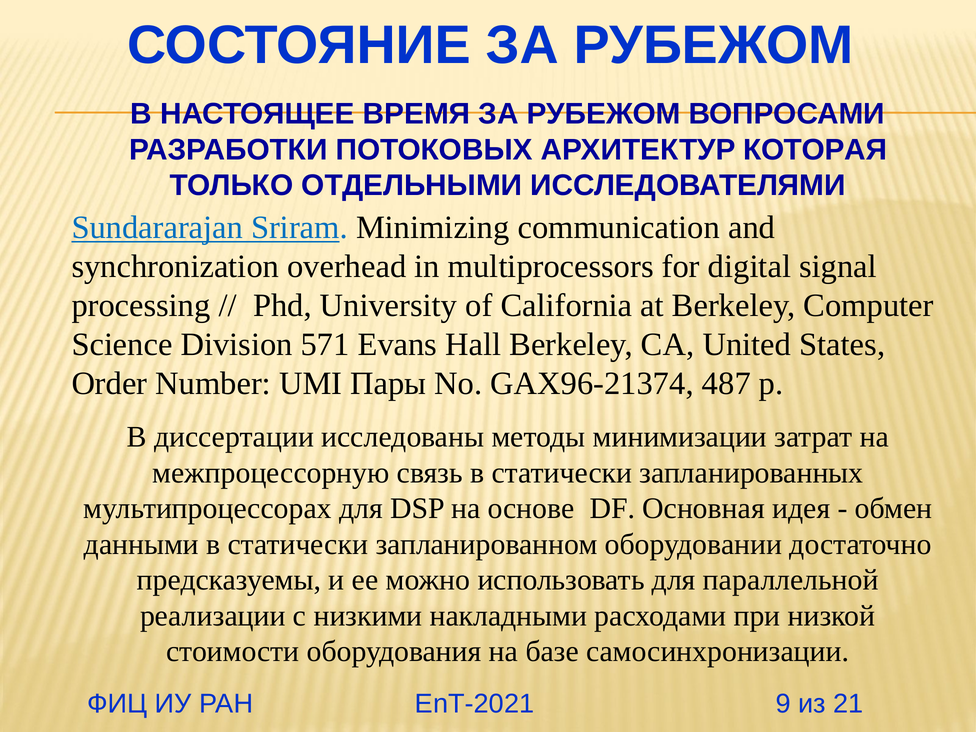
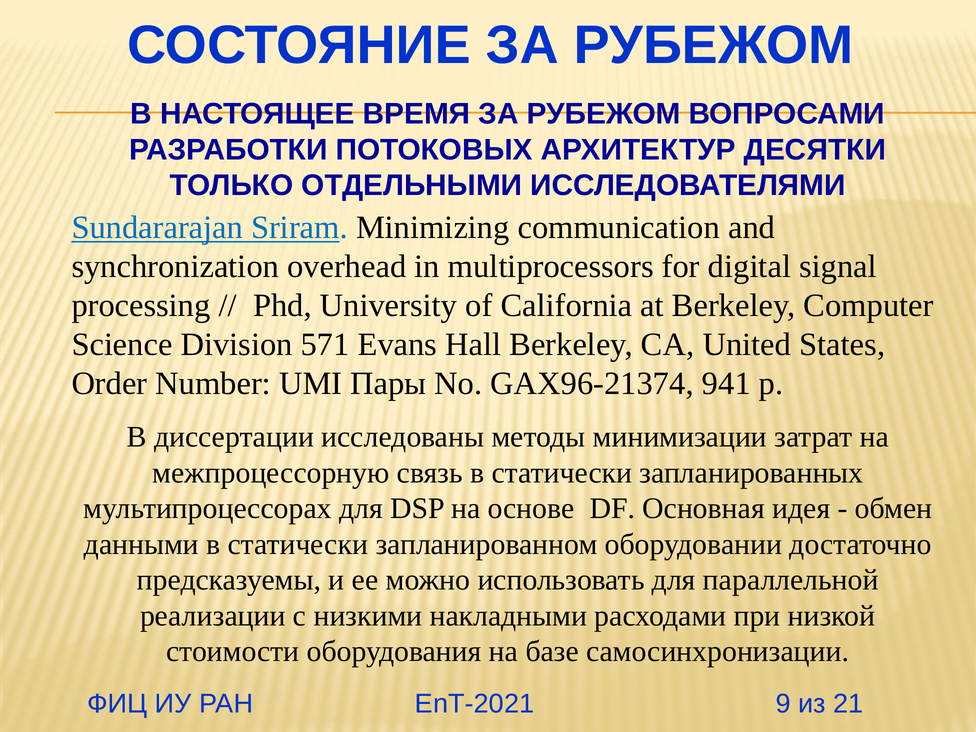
КОТОРАЯ: КОТОРАЯ -> ДЕСЯТКИ
487: 487 -> 941
